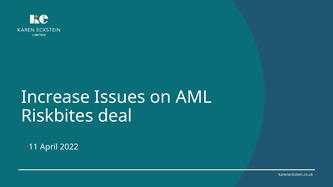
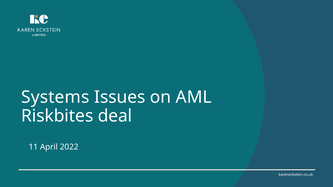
Increase: Increase -> Systems
